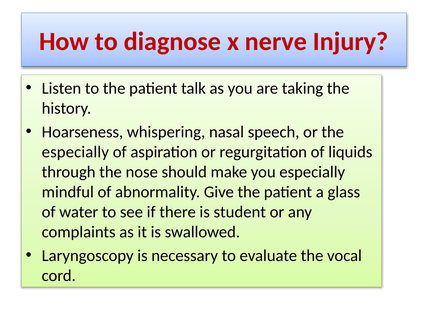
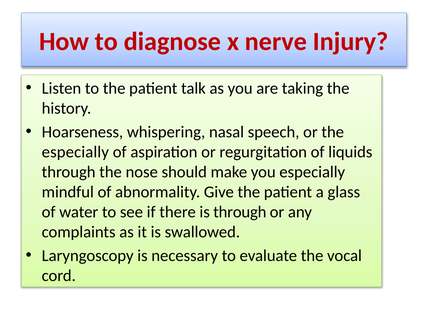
is student: student -> through
